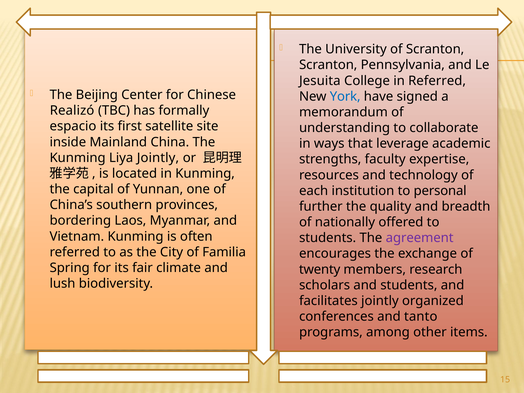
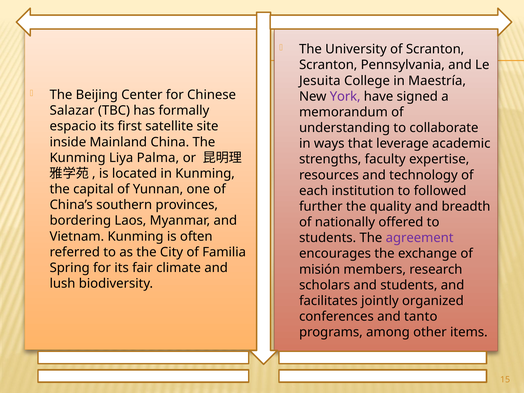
in Referred: Referred -> Maestría
York colour: blue -> purple
Realizó: Realizó -> Salazar
Liya Jointly: Jointly -> Palma
personal: personal -> followed
twenty: twenty -> misión
